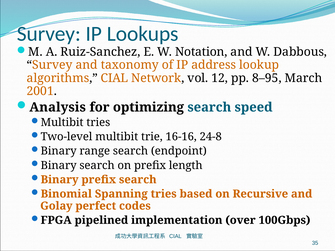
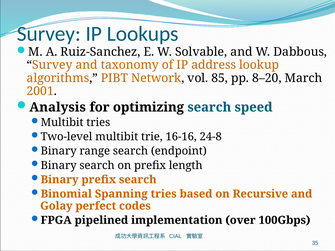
Notation: Notation -> Solvable
algorithms CIAL: CIAL -> PIBT
12: 12 -> 85
8–95: 8–95 -> 8–20
